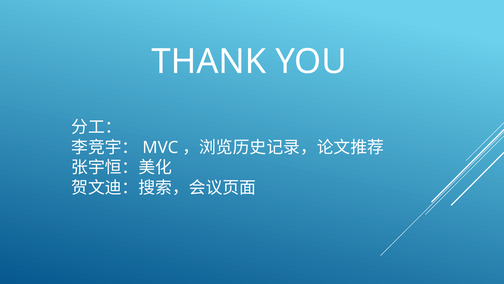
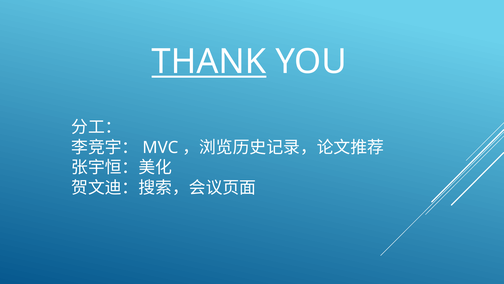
THANK underline: none -> present
